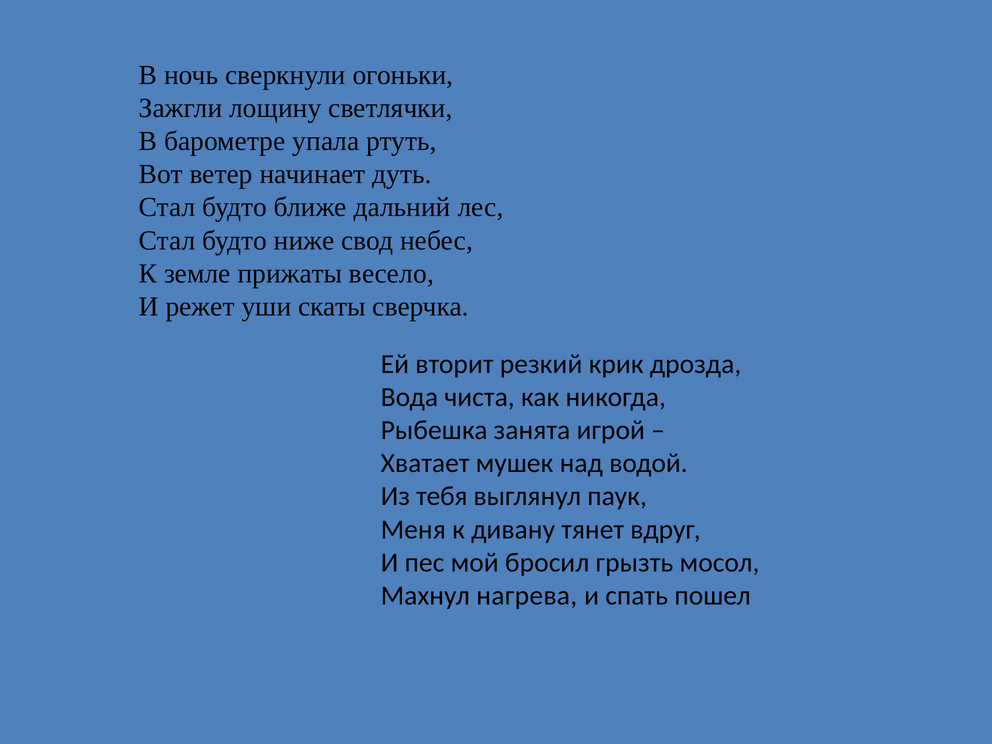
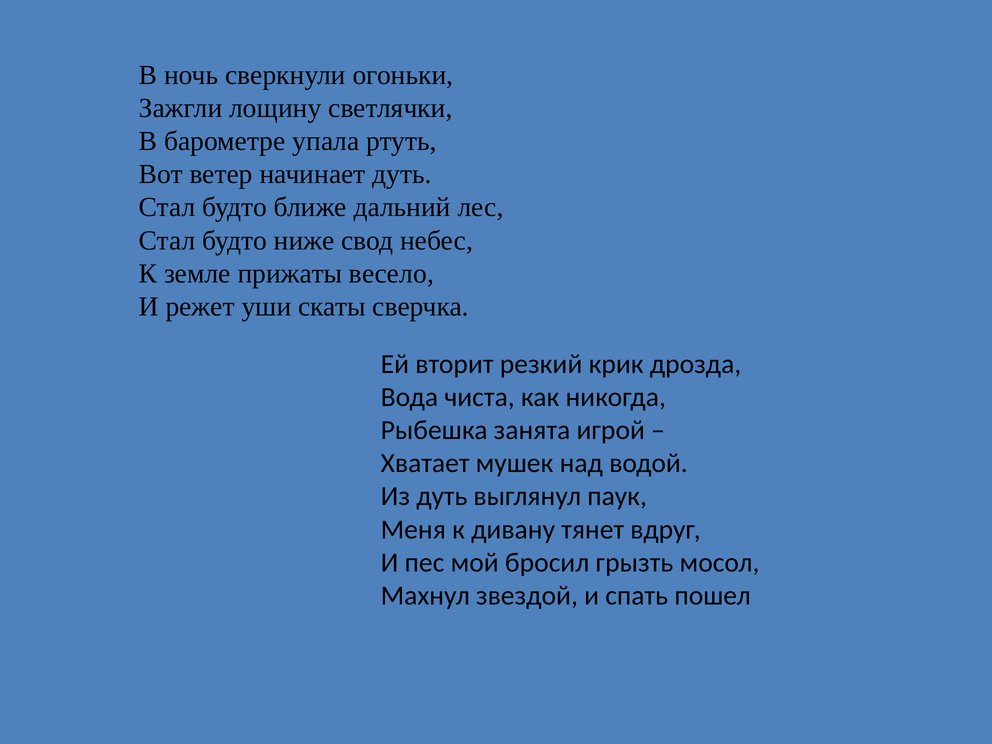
Из тебя: тебя -> дуть
нагрева: нагрева -> звездой
